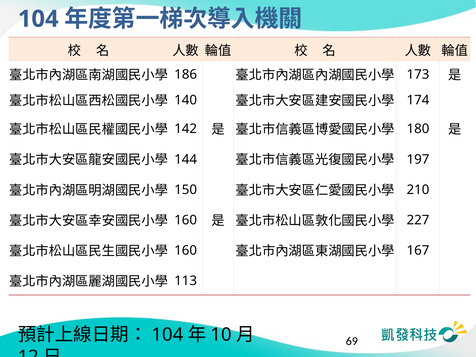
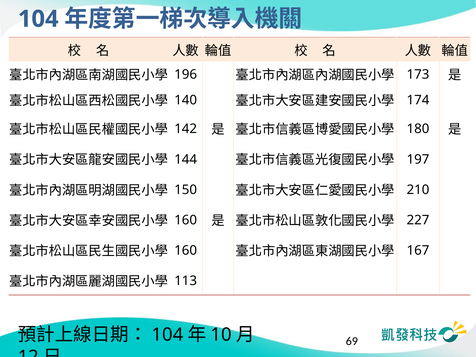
186: 186 -> 196
